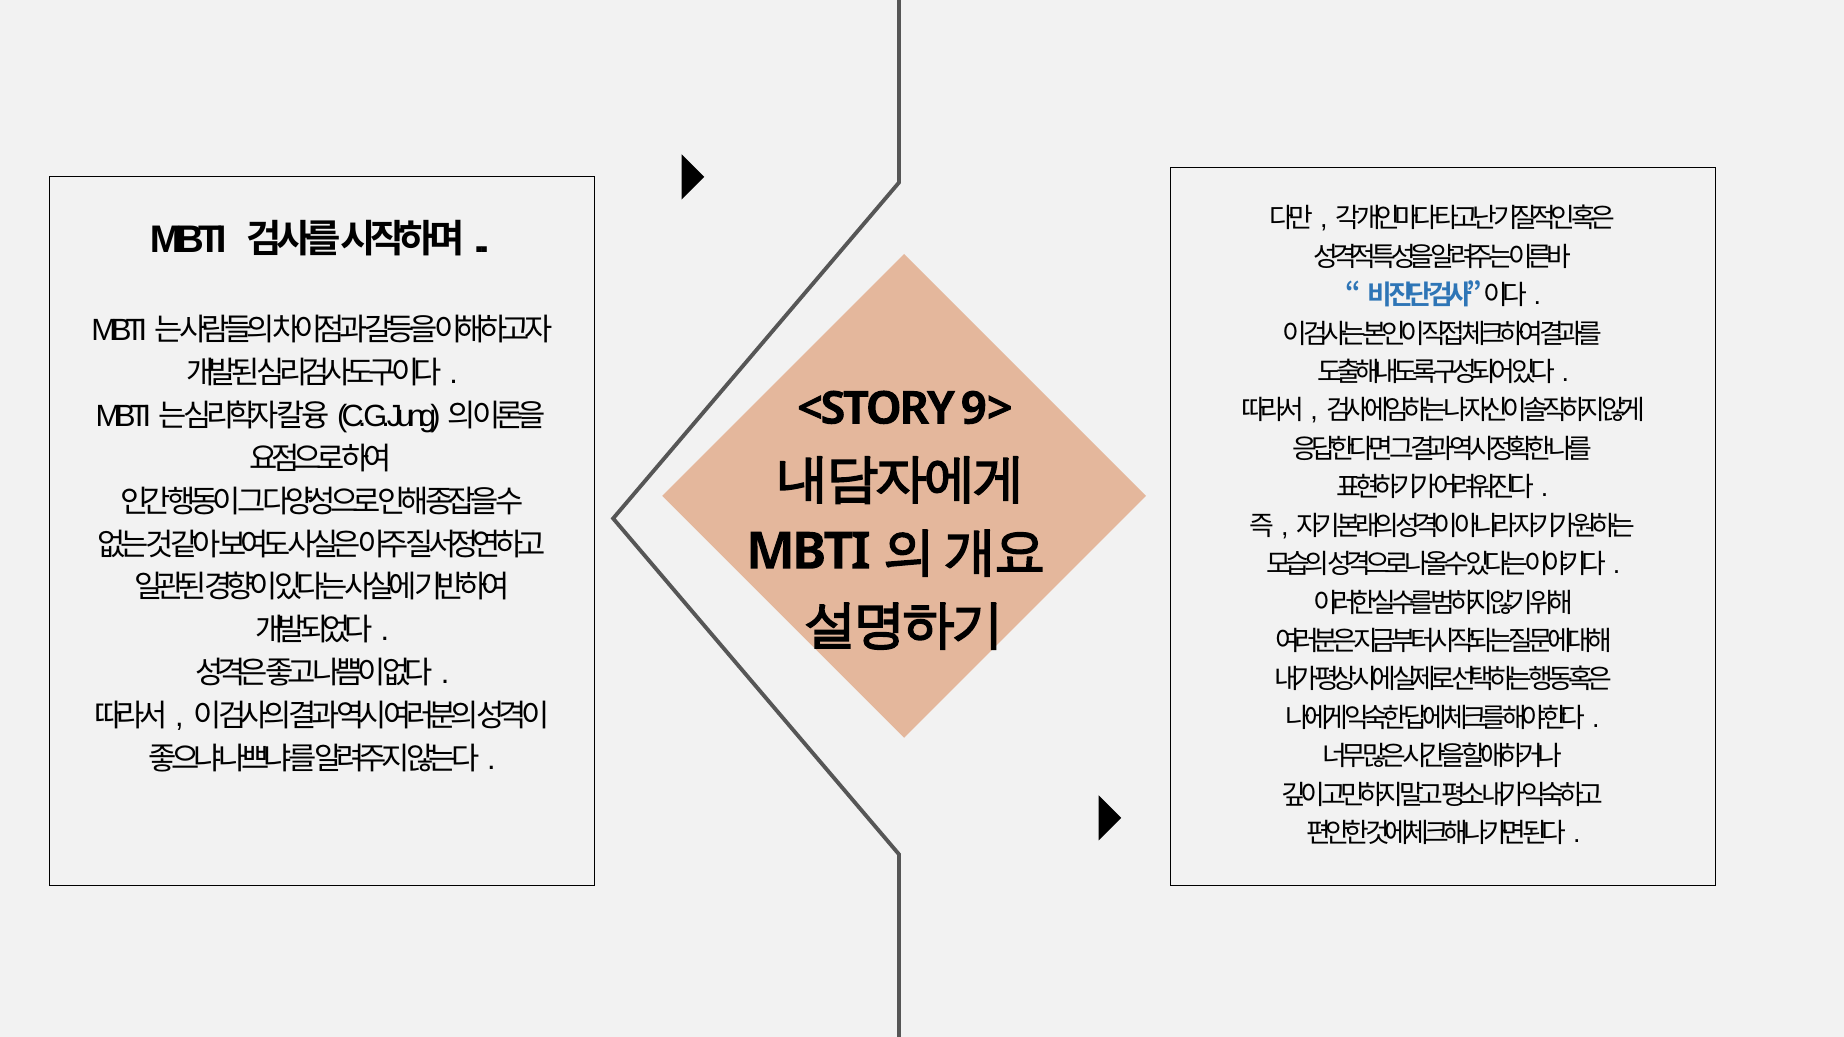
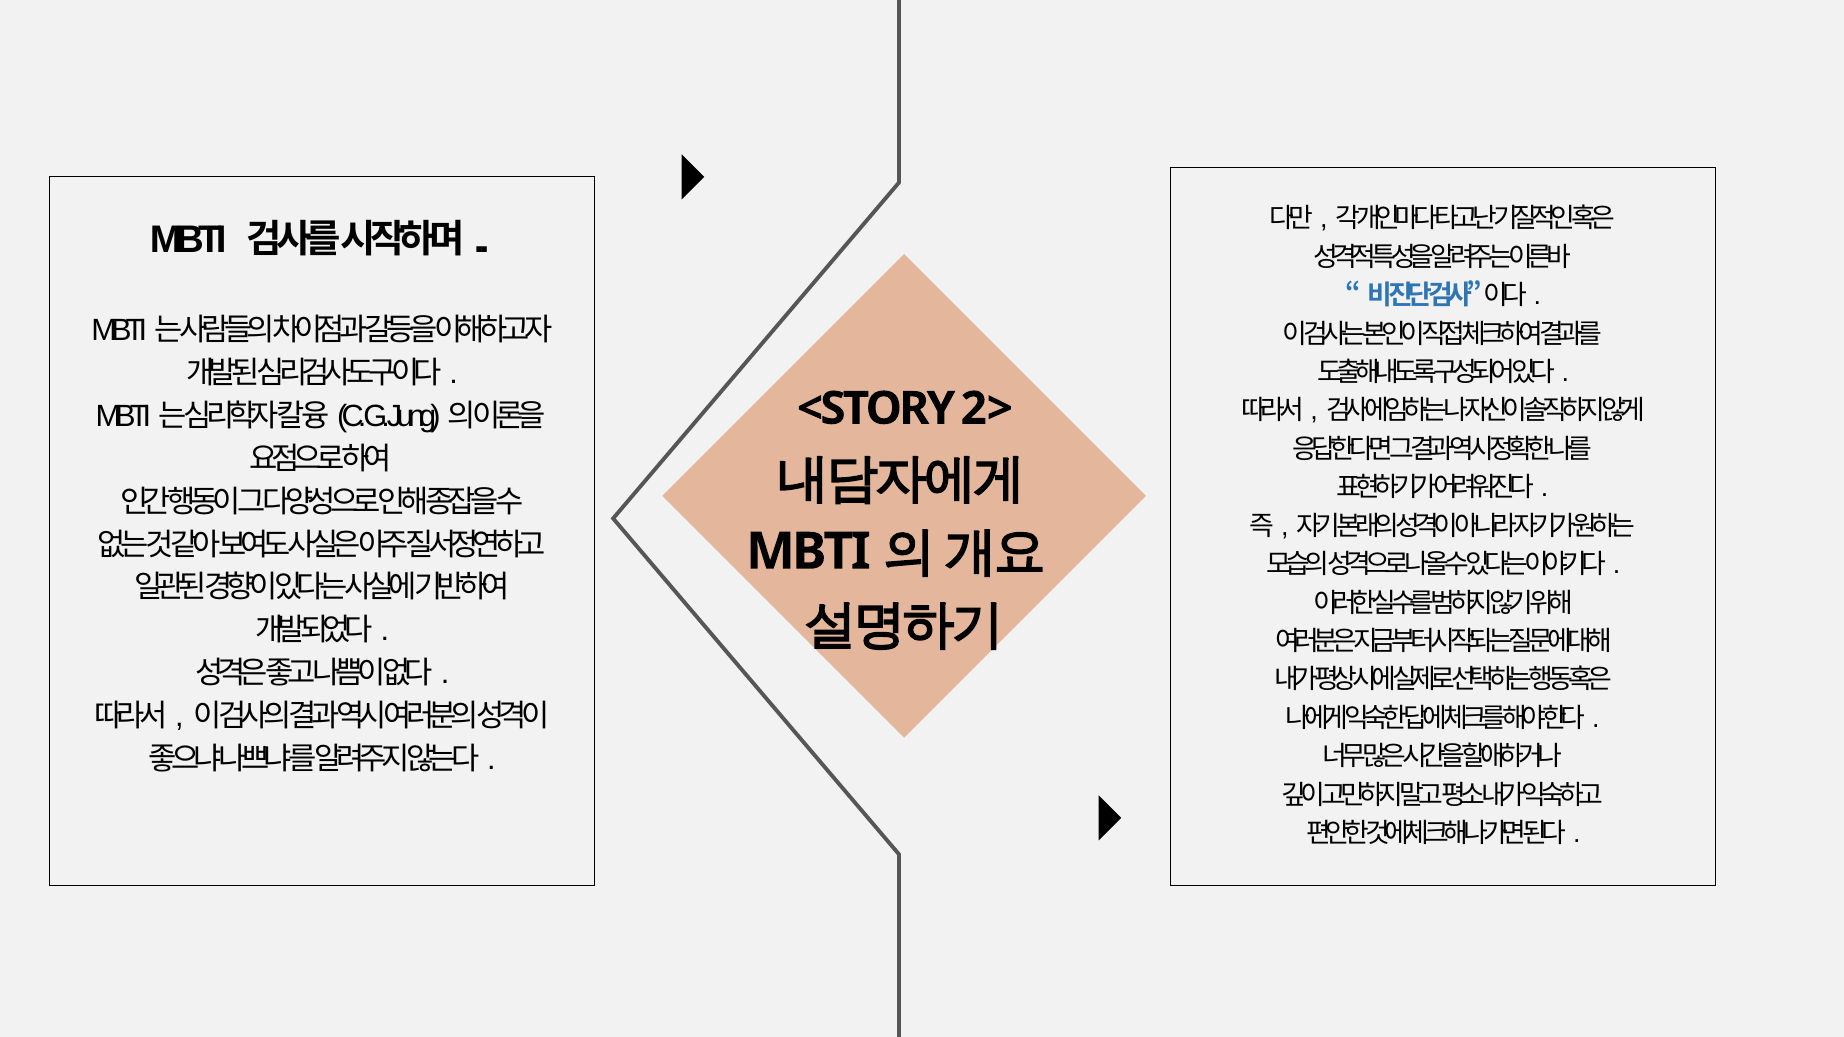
9>: 9> -> 2>
